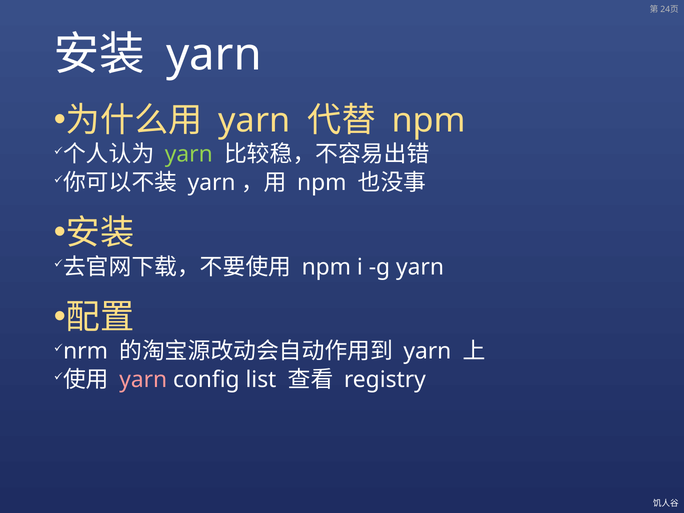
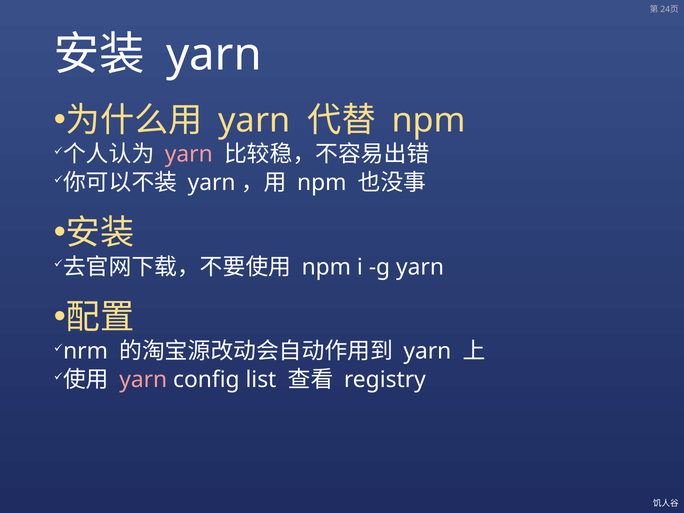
yarn at (189, 154) colour: light green -> pink
